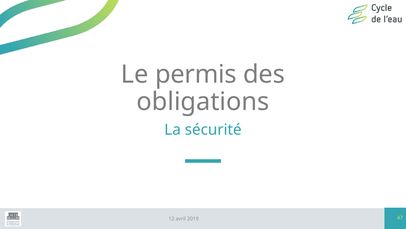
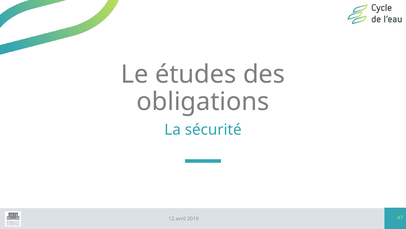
permis: permis -> études
